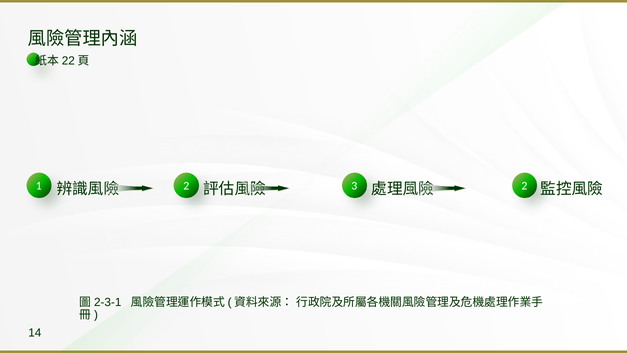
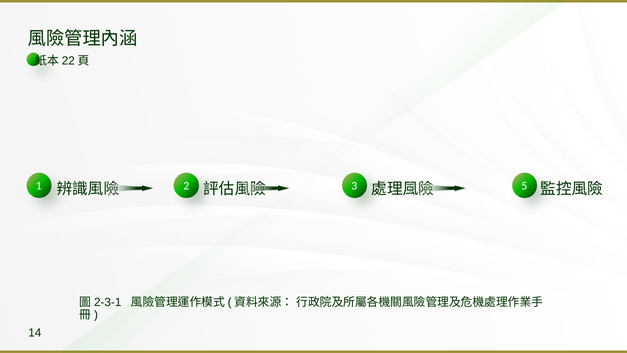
2 at (524, 186): 2 -> 5
